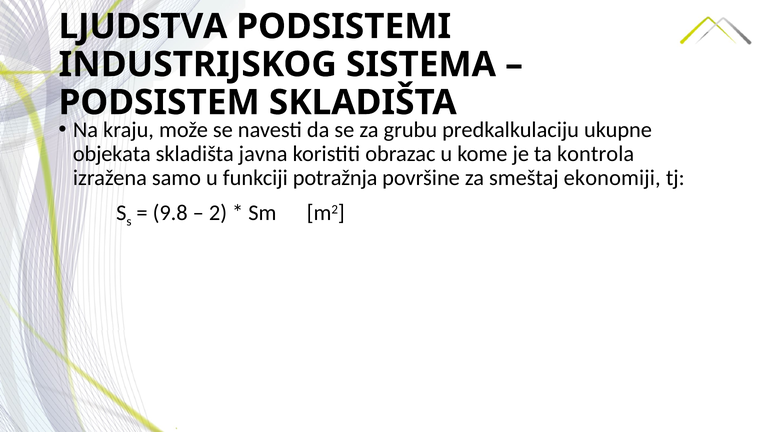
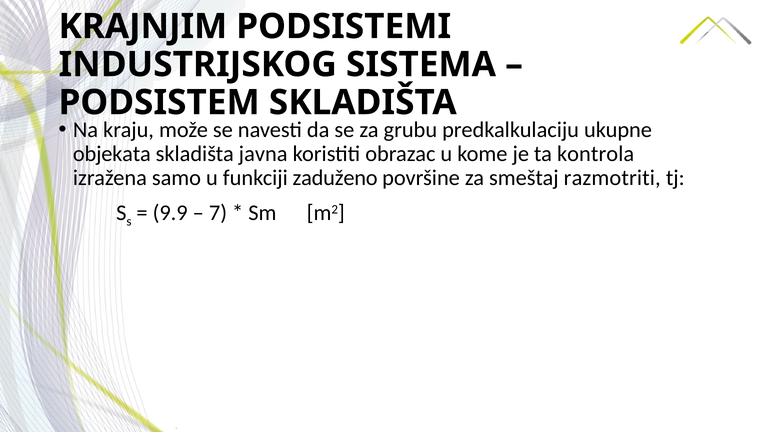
LJUDSTVA: LJUDSTVA -> KRAJNJIM
potražnja: potražnja -> zaduženo
ekonomiji: ekonomiji -> razmotriti
9.8: 9.8 -> 9.9
2: 2 -> 7
